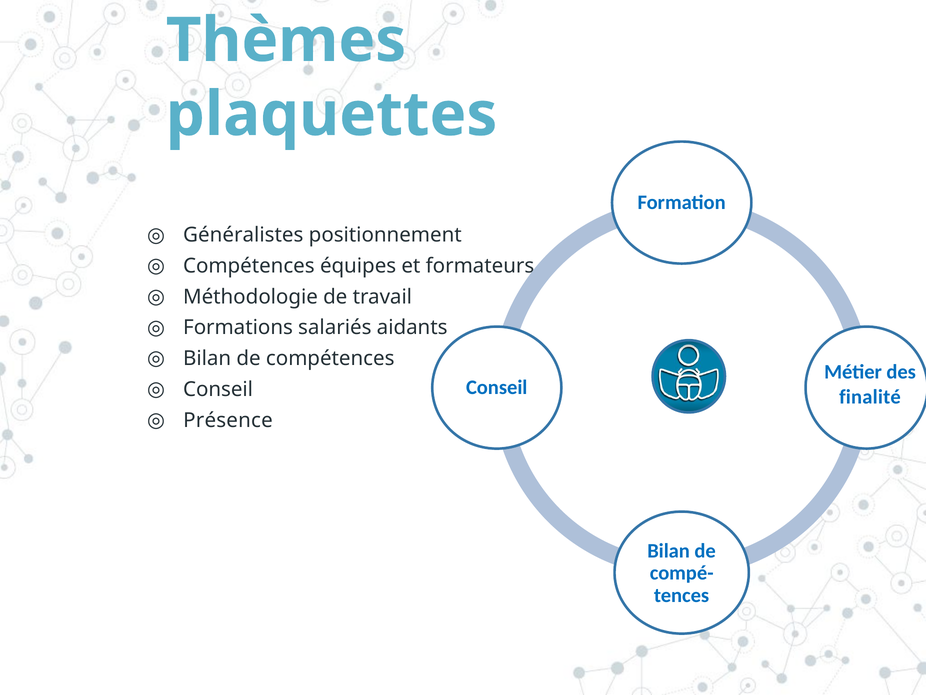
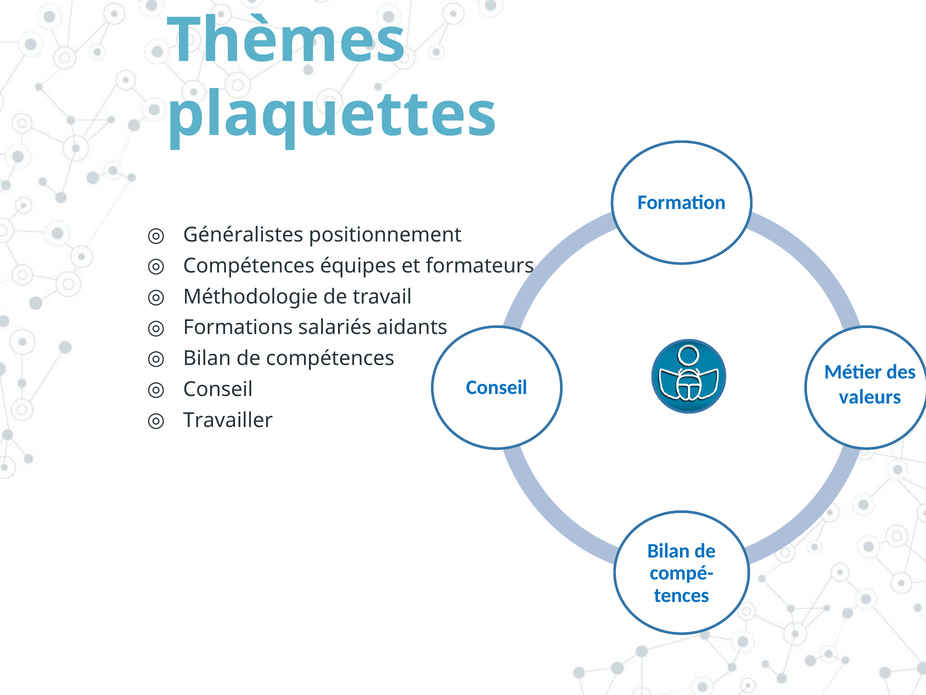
finalité: finalité -> valeurs
Présence: Présence -> Travailler
